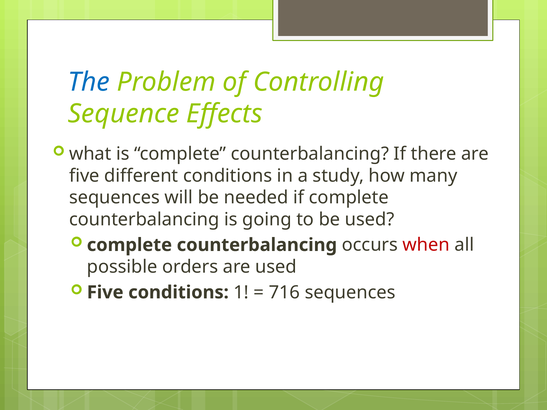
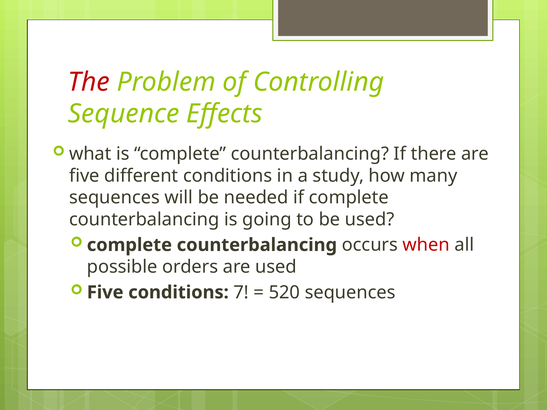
The colour: blue -> red
1: 1 -> 7
716: 716 -> 520
